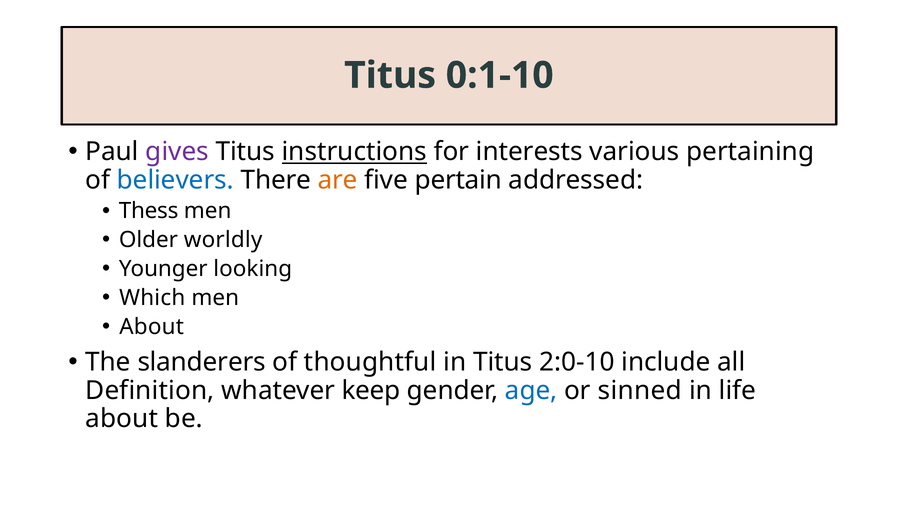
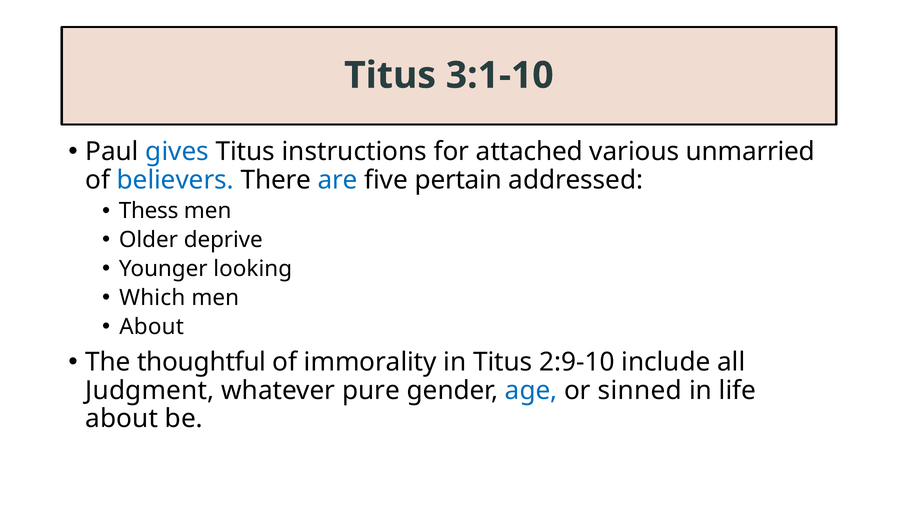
0:1-10: 0:1-10 -> 3:1-10
gives colour: purple -> blue
instructions underline: present -> none
interests: interests -> attached
pertaining: pertaining -> unmarried
are colour: orange -> blue
worldly: worldly -> deprive
slanderers: slanderers -> thoughtful
thoughtful: thoughtful -> immorality
2:0-10: 2:0-10 -> 2:9-10
Definition: Definition -> Judgment
keep: keep -> pure
